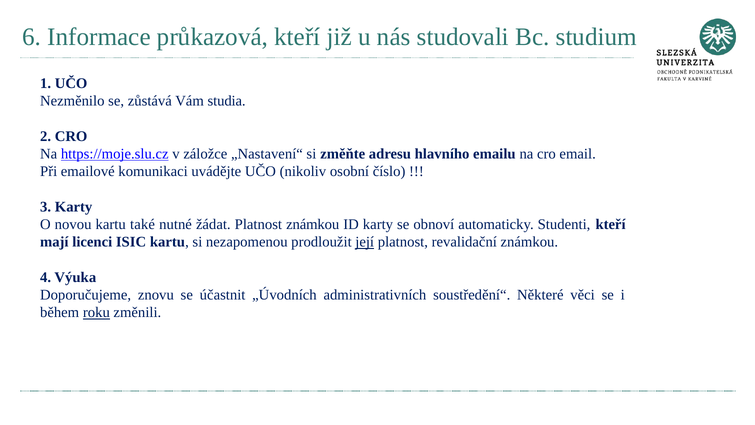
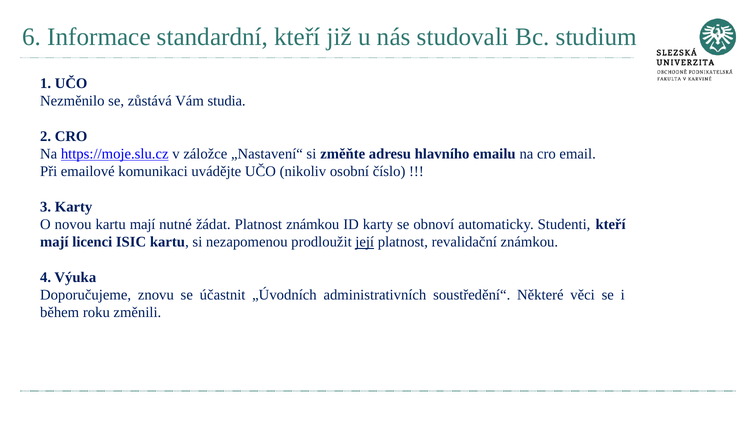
průkazová: průkazová -> standardní
kartu také: také -> mají
roku underline: present -> none
